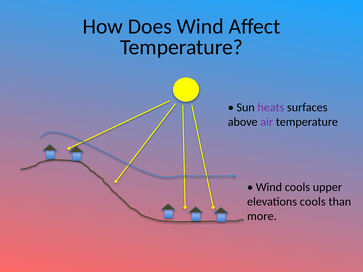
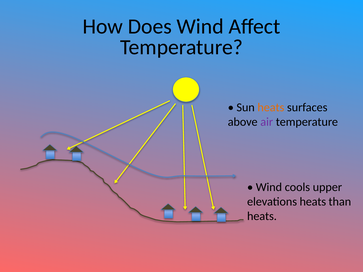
heats at (271, 108) colour: purple -> orange
elevations cools: cools -> heats
more at (262, 216): more -> heats
